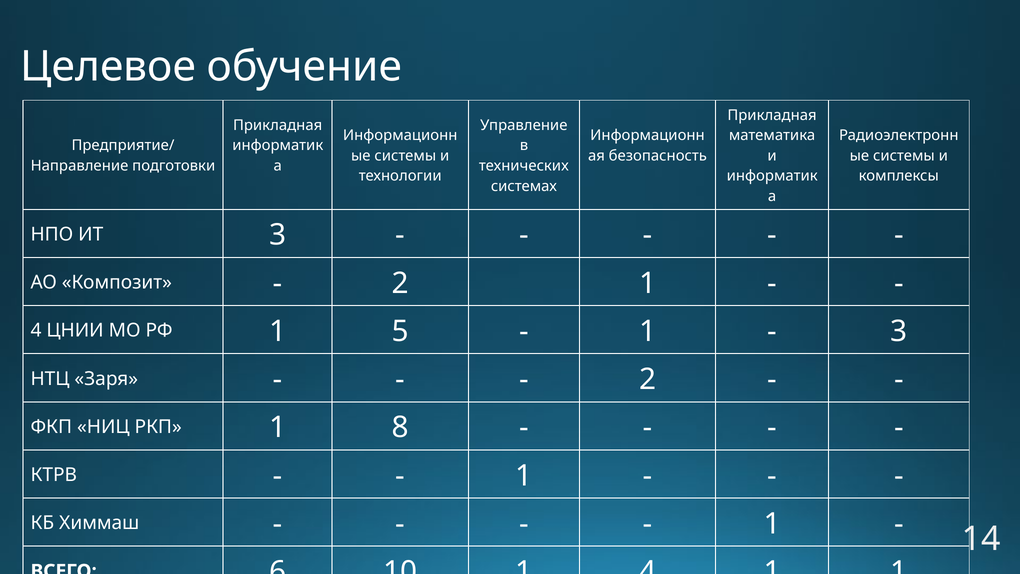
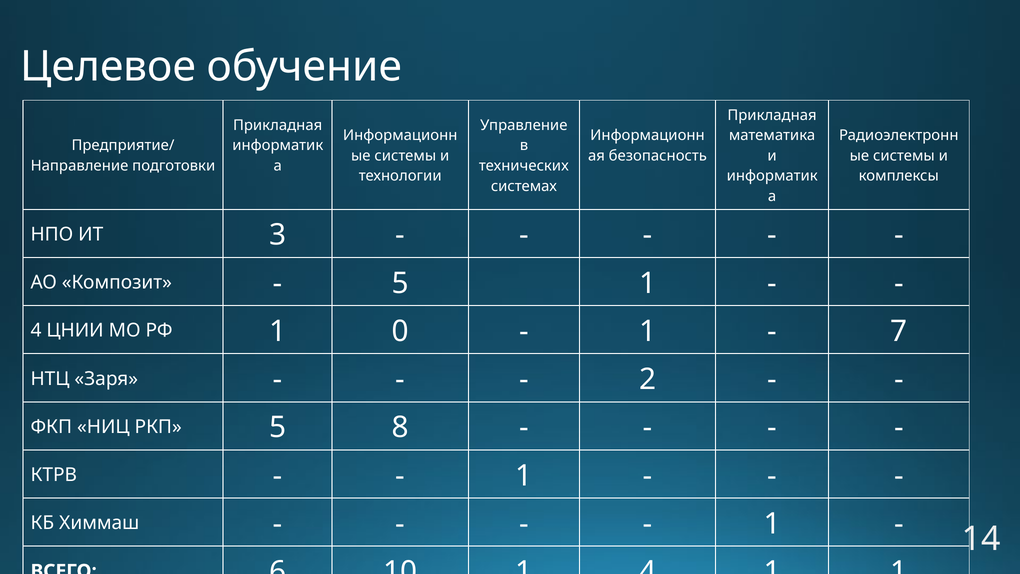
2 at (400, 283): 2 -> 5
5: 5 -> 0
3 at (899, 331): 3 -> 7
РКП 1: 1 -> 5
